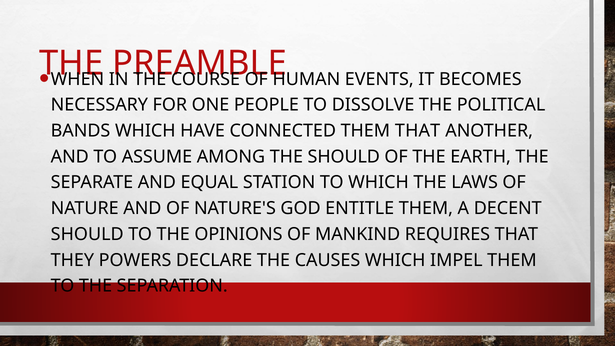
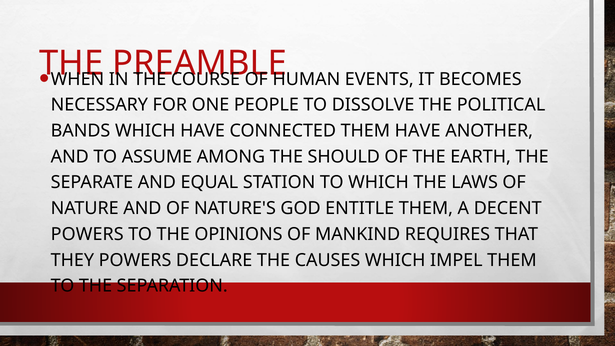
THEM THAT: THAT -> HAVE
SHOULD at (87, 234): SHOULD -> POWERS
